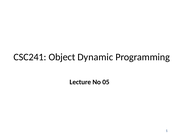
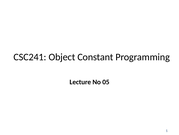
Dynamic: Dynamic -> Constant
